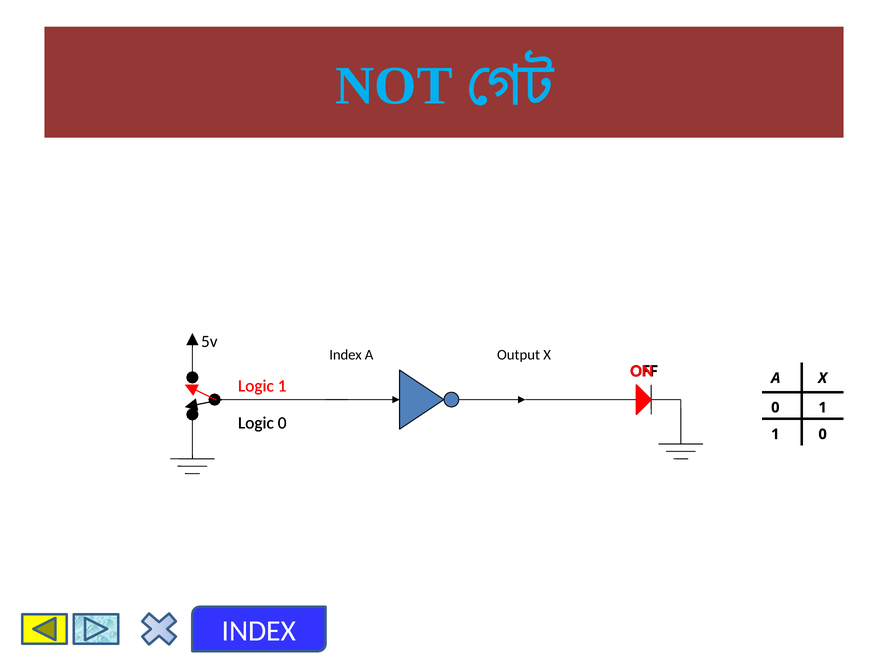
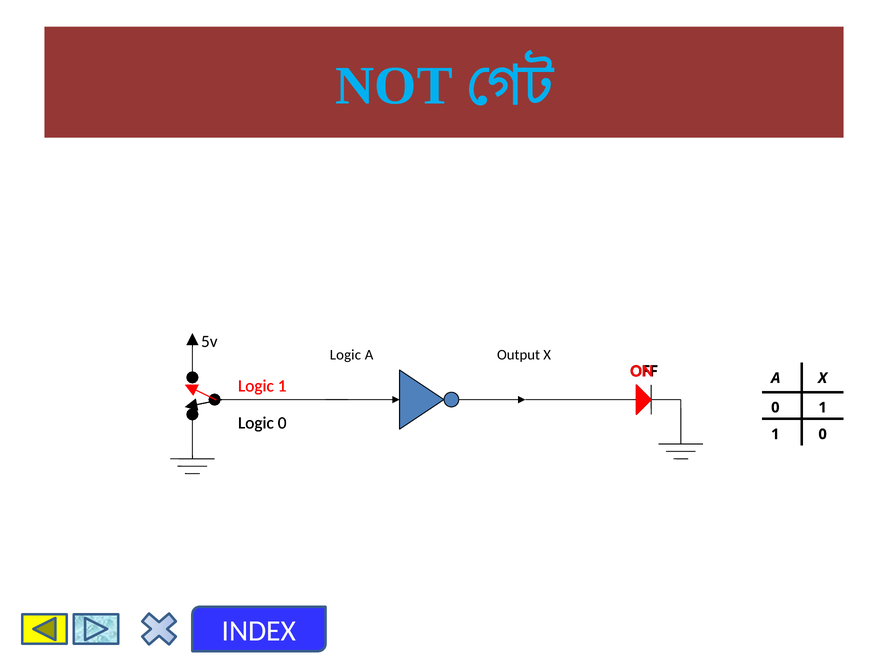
Index at (346, 355): Index -> Logic
